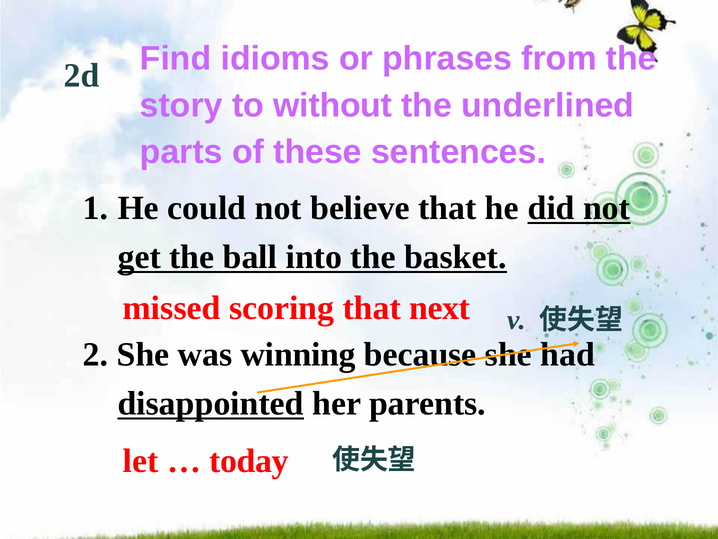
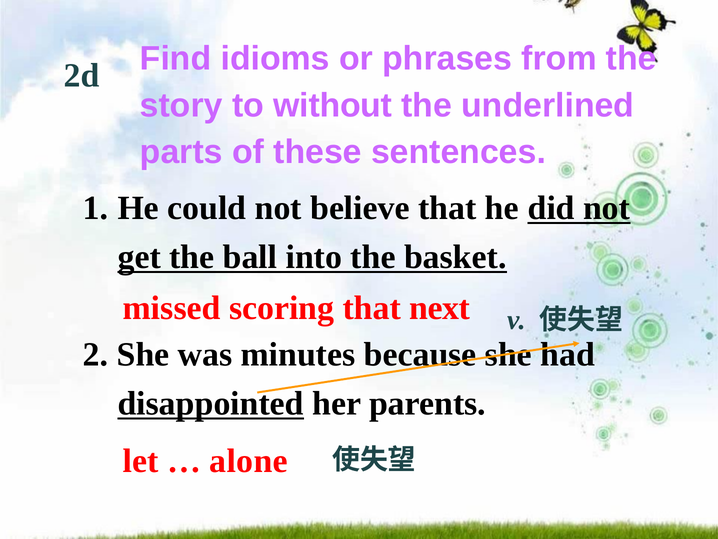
winning: winning -> minutes
today: today -> alone
